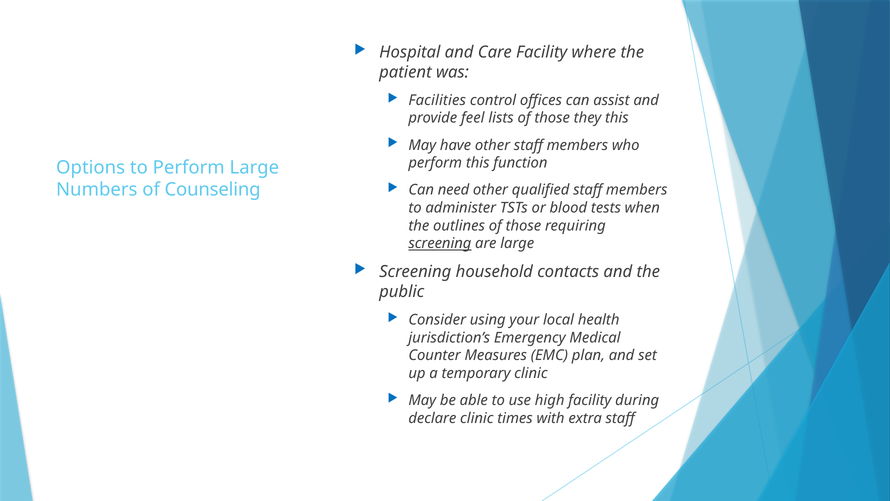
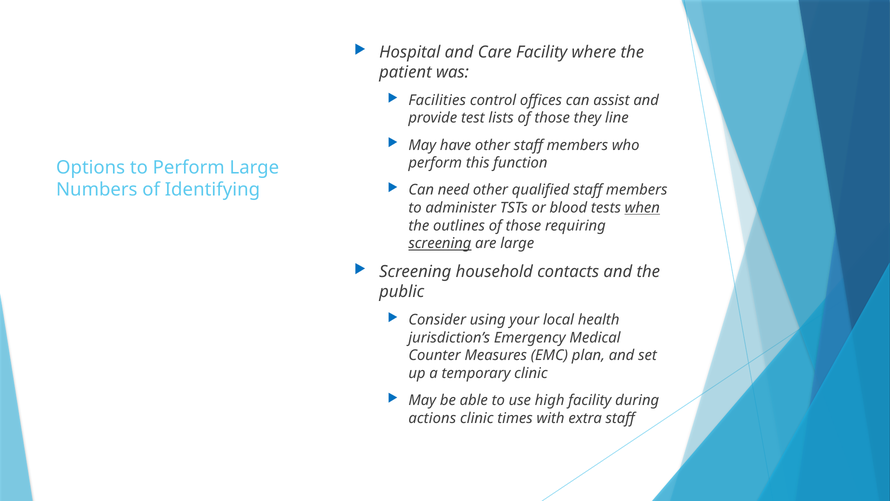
feel: feel -> test
they this: this -> line
Counseling: Counseling -> Identifying
when underline: none -> present
declare: declare -> actions
